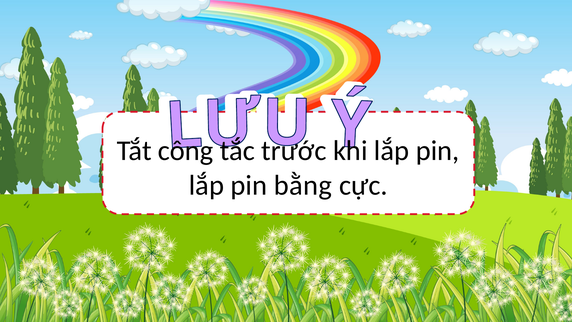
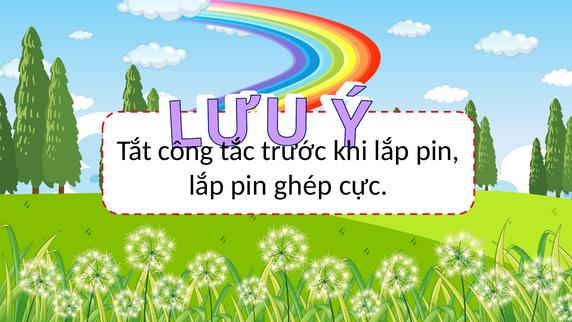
bằng: bằng -> ghép
